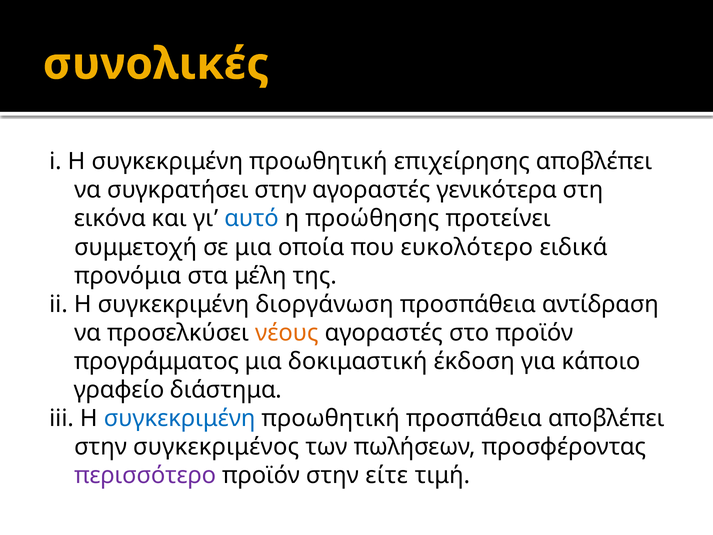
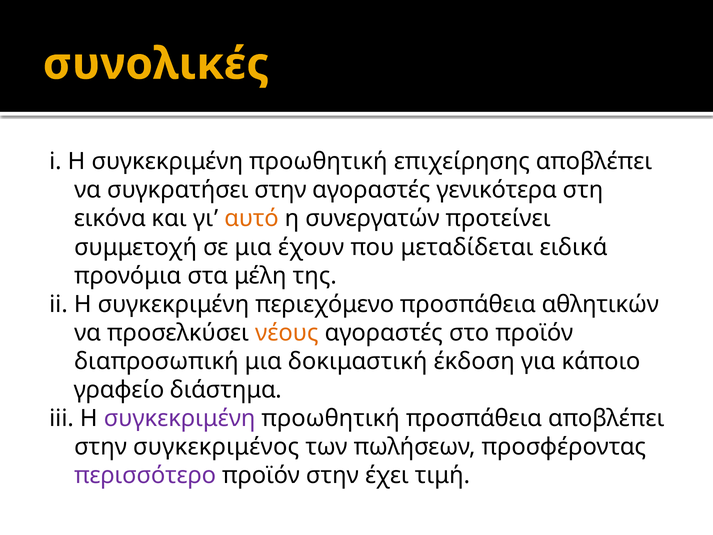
αυτό colour: blue -> orange
προώθησης: προώθησης -> συνεργατών
οποία: οποία -> έχουν
ευκολότερο: ευκολότερο -> μεταδίδεται
διοργάνωση: διοργάνωση -> περιεχόμενο
αντίδραση: αντίδραση -> αθλητικών
προγράμματος: προγράμματος -> διαπροσωπική
συγκεκριμένη at (180, 418) colour: blue -> purple
είτε: είτε -> έχει
